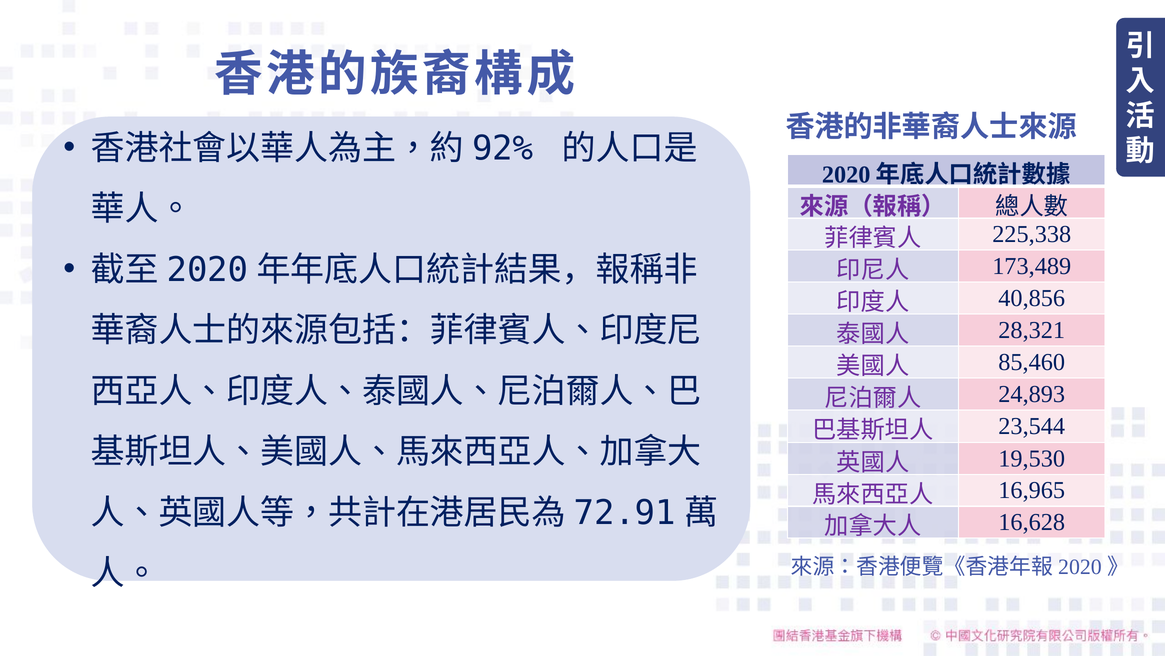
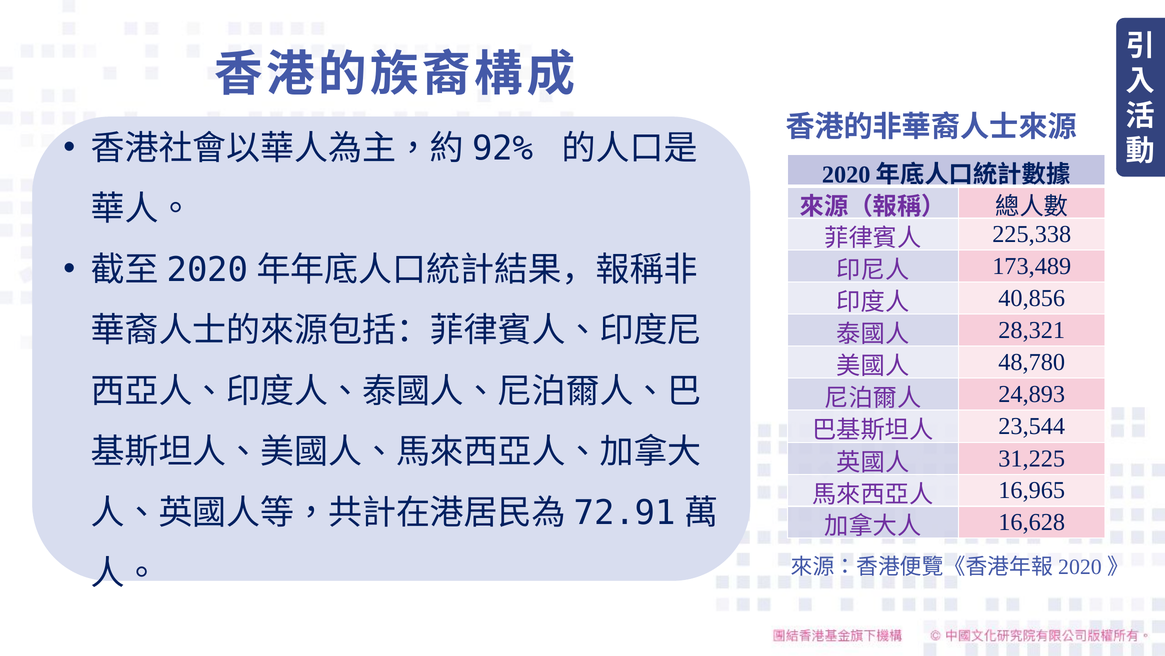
85,460: 85,460 -> 48,780
19,530: 19,530 -> 31,225
